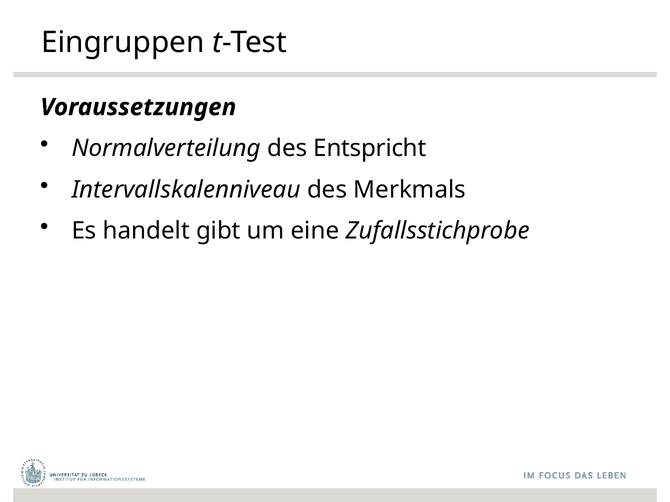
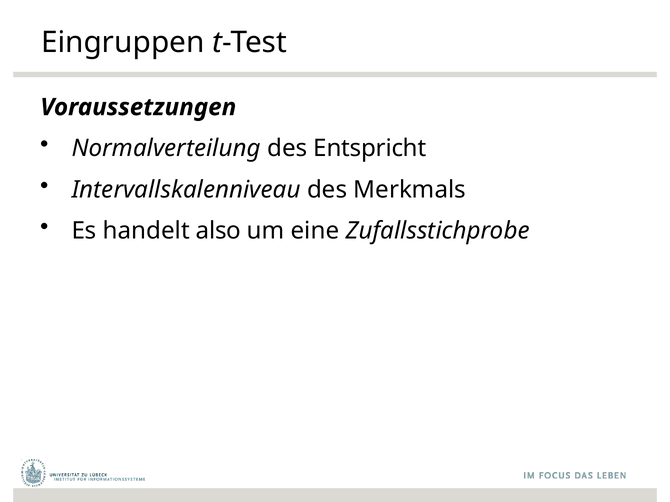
gibt: gibt -> also
